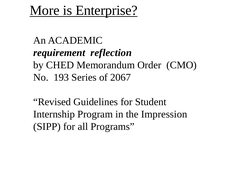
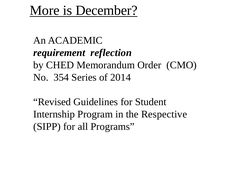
Enterprise: Enterprise -> December
193: 193 -> 354
2067: 2067 -> 2014
Impression: Impression -> Respective
